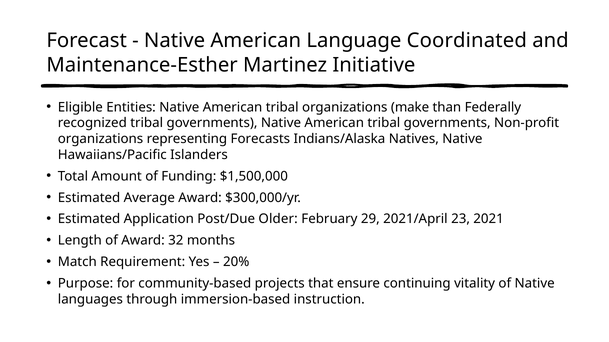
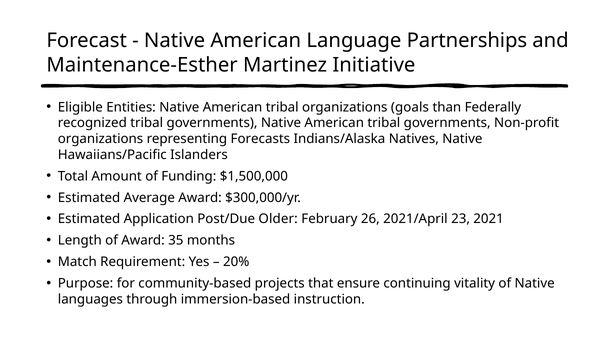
Coordinated: Coordinated -> Partnerships
make: make -> goals
29: 29 -> 26
32: 32 -> 35
